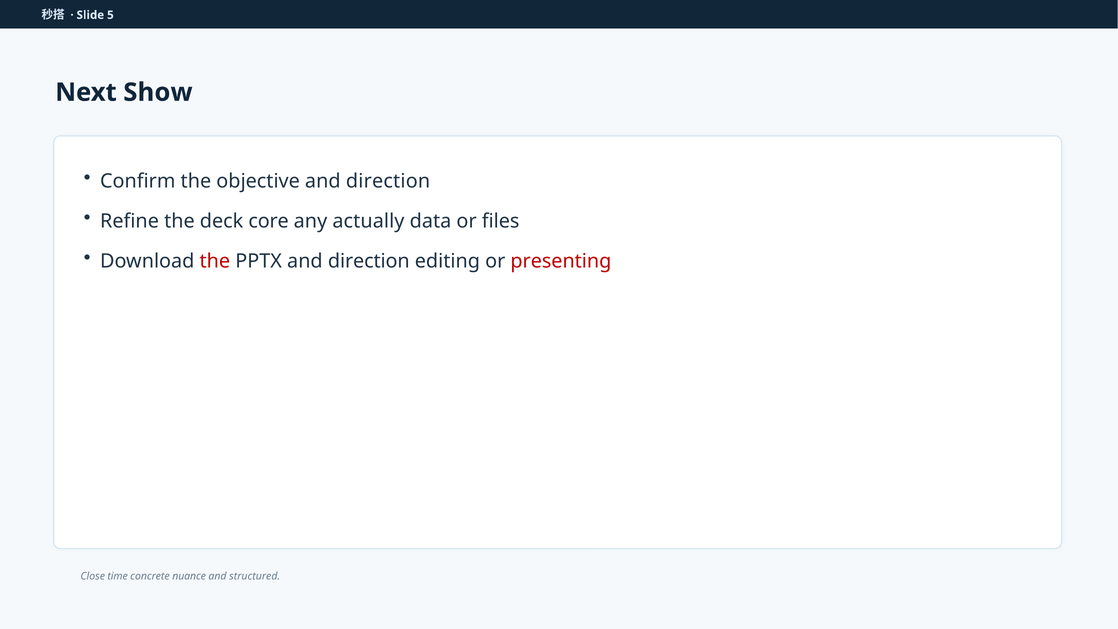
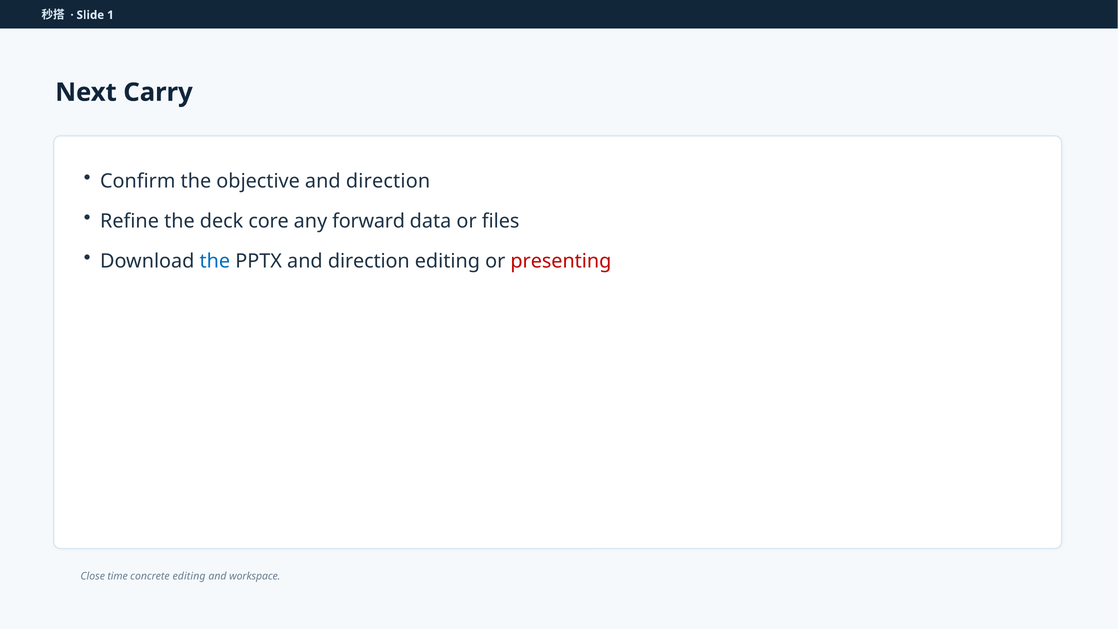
5: 5 -> 1
Show: Show -> Carry
actually: actually -> forward
the at (215, 261) colour: red -> blue
concrete nuance: nuance -> editing
structured: structured -> workspace
